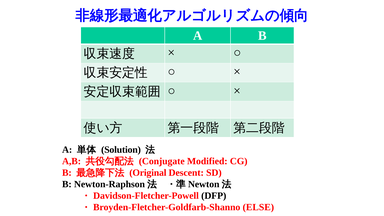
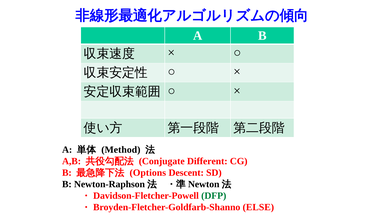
Solution: Solution -> Method
Modified: Modified -> Different
Original: Original -> Options
DFP colour: black -> green
